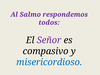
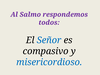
Señor colour: purple -> blue
